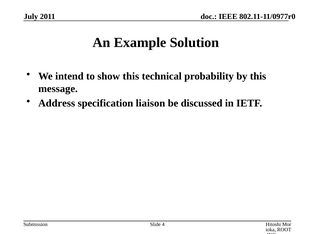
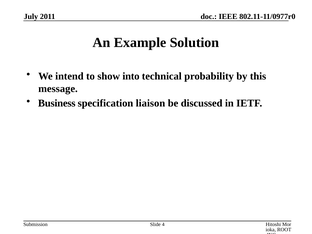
show this: this -> into
Address: Address -> Business
